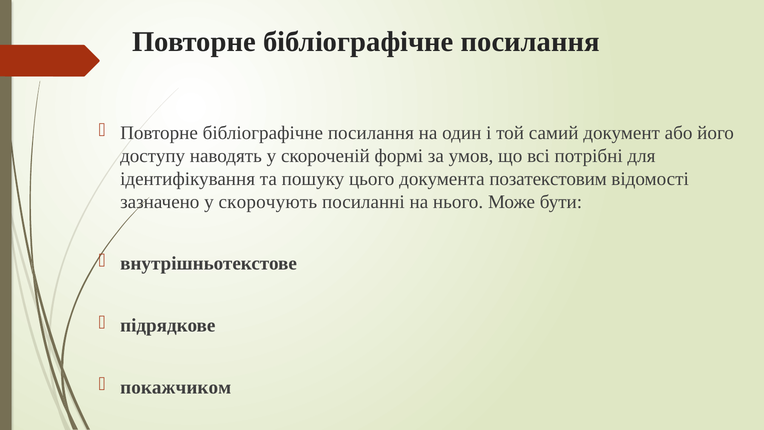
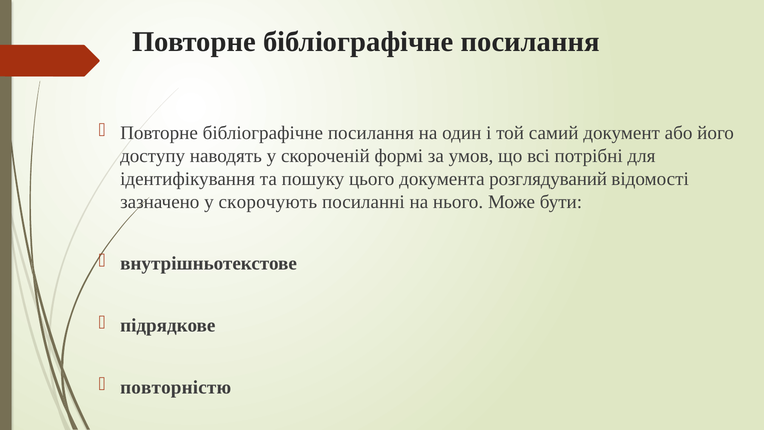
позатекстовим: позатекстовим -> розглядуваний
покажчиком: покажчиком -> повторністю
